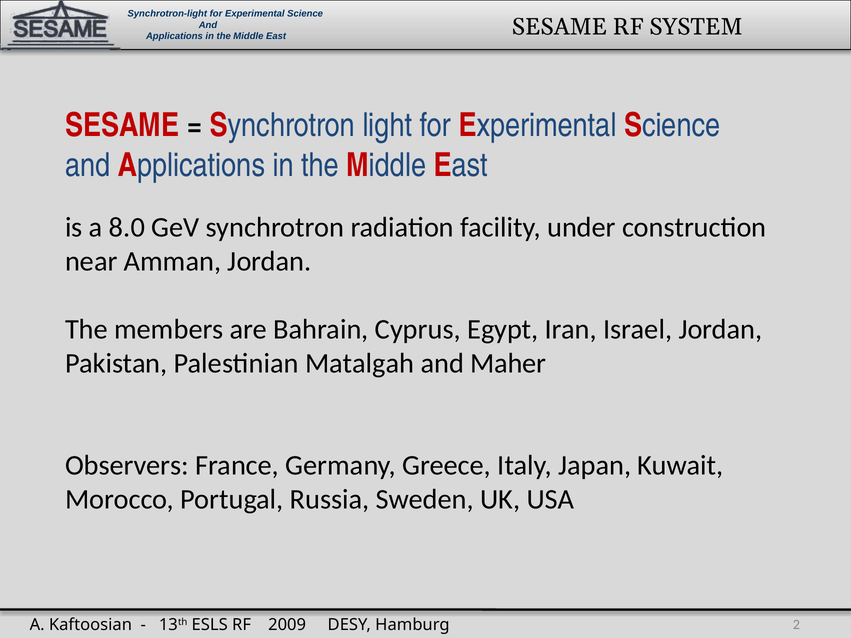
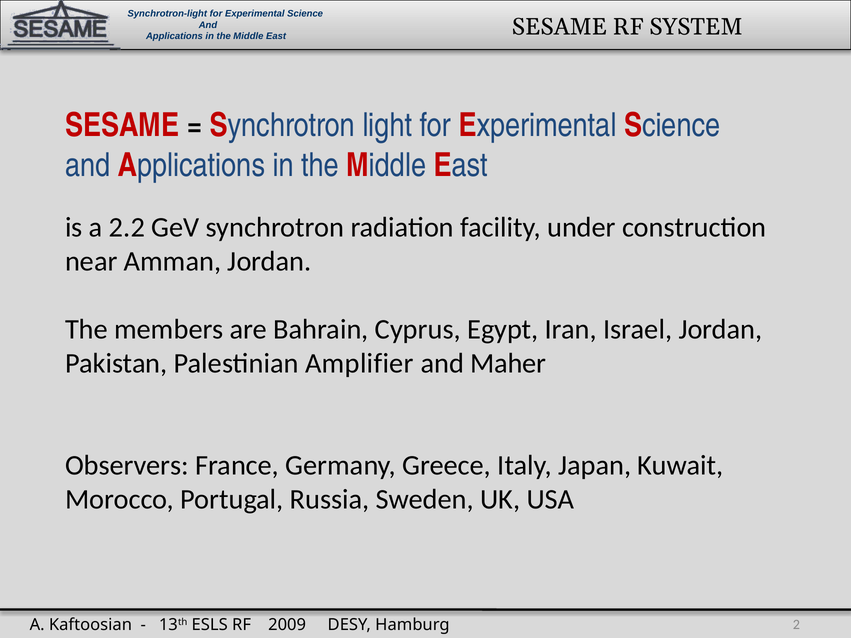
8.0: 8.0 -> 2.2
Matalgah: Matalgah -> Amplifier
